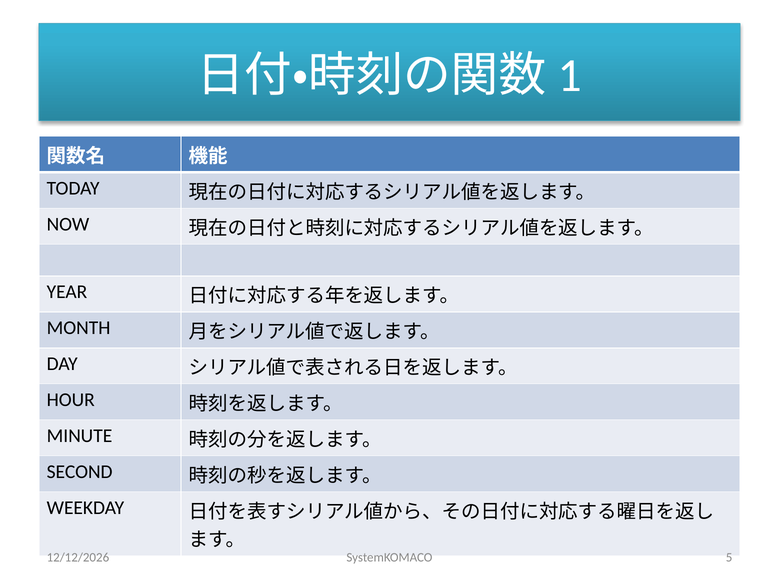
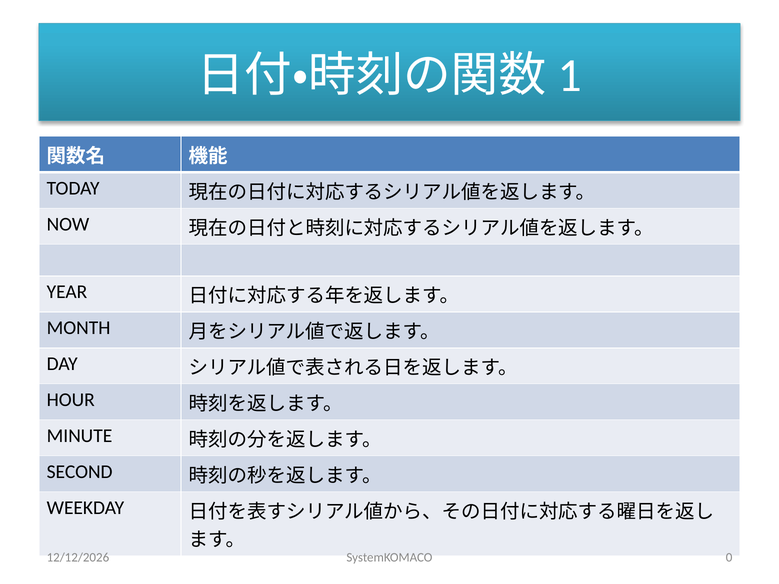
5: 5 -> 0
